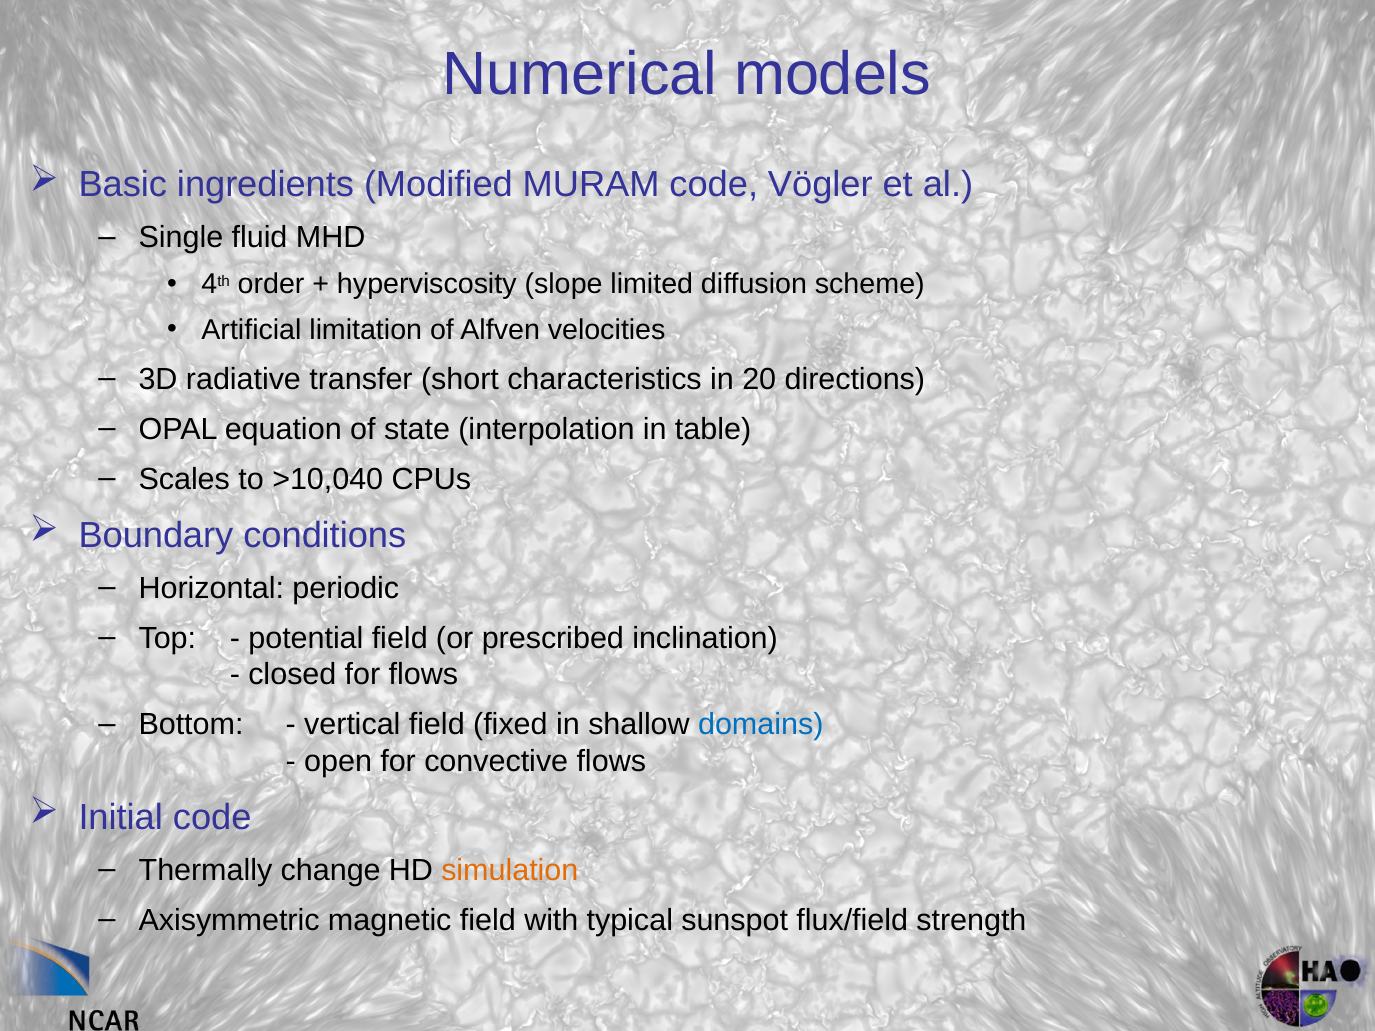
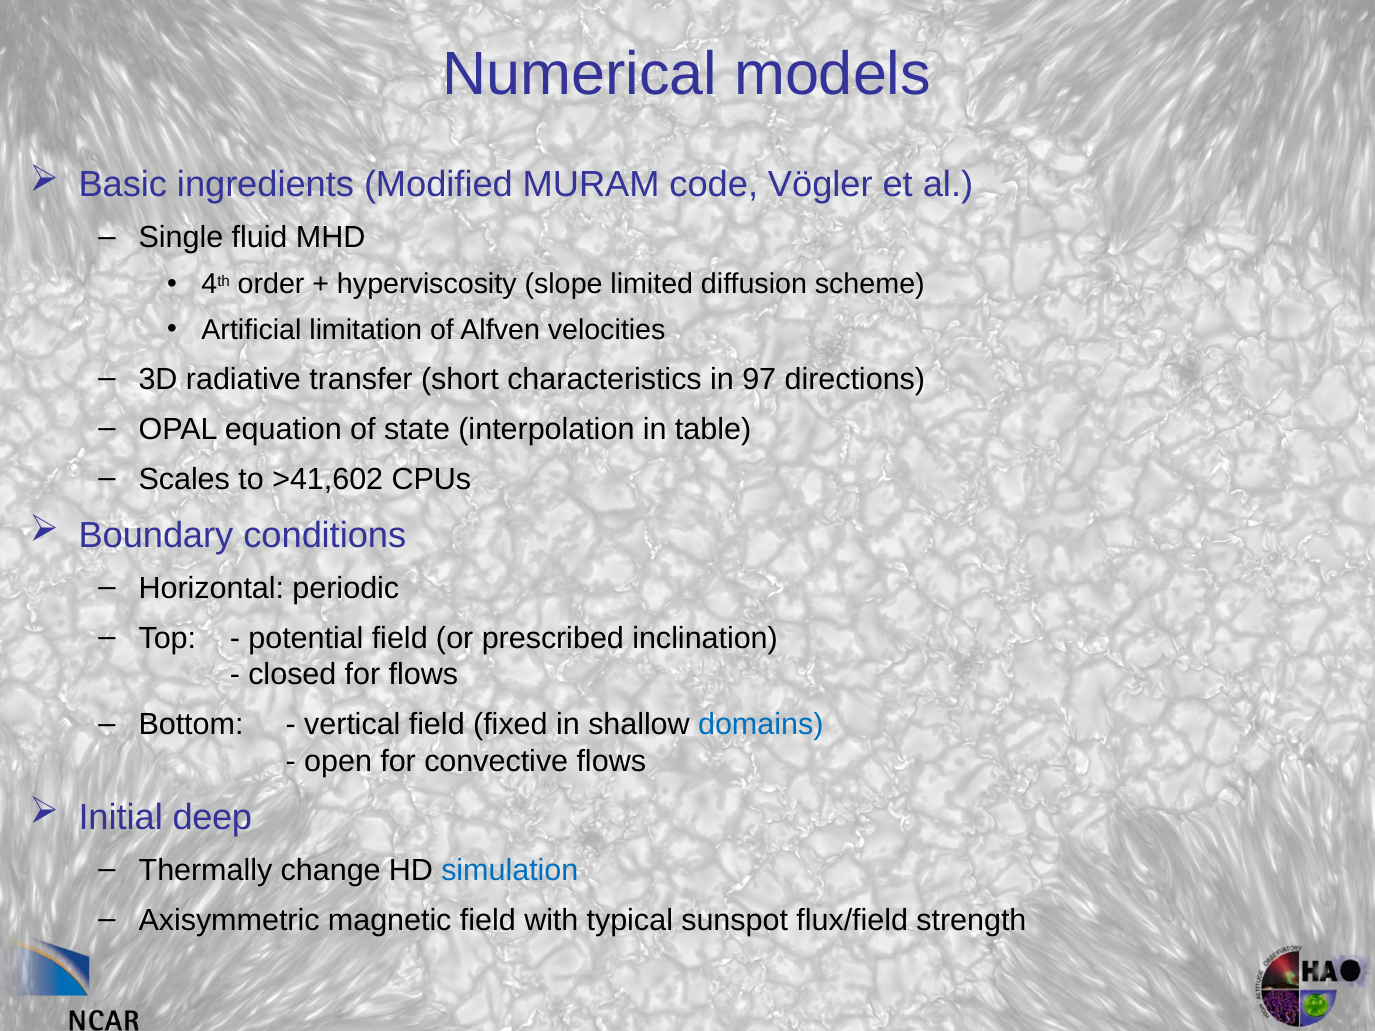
20: 20 -> 97
>10,040: >10,040 -> >41,602
Initial code: code -> deep
simulation colour: orange -> blue
